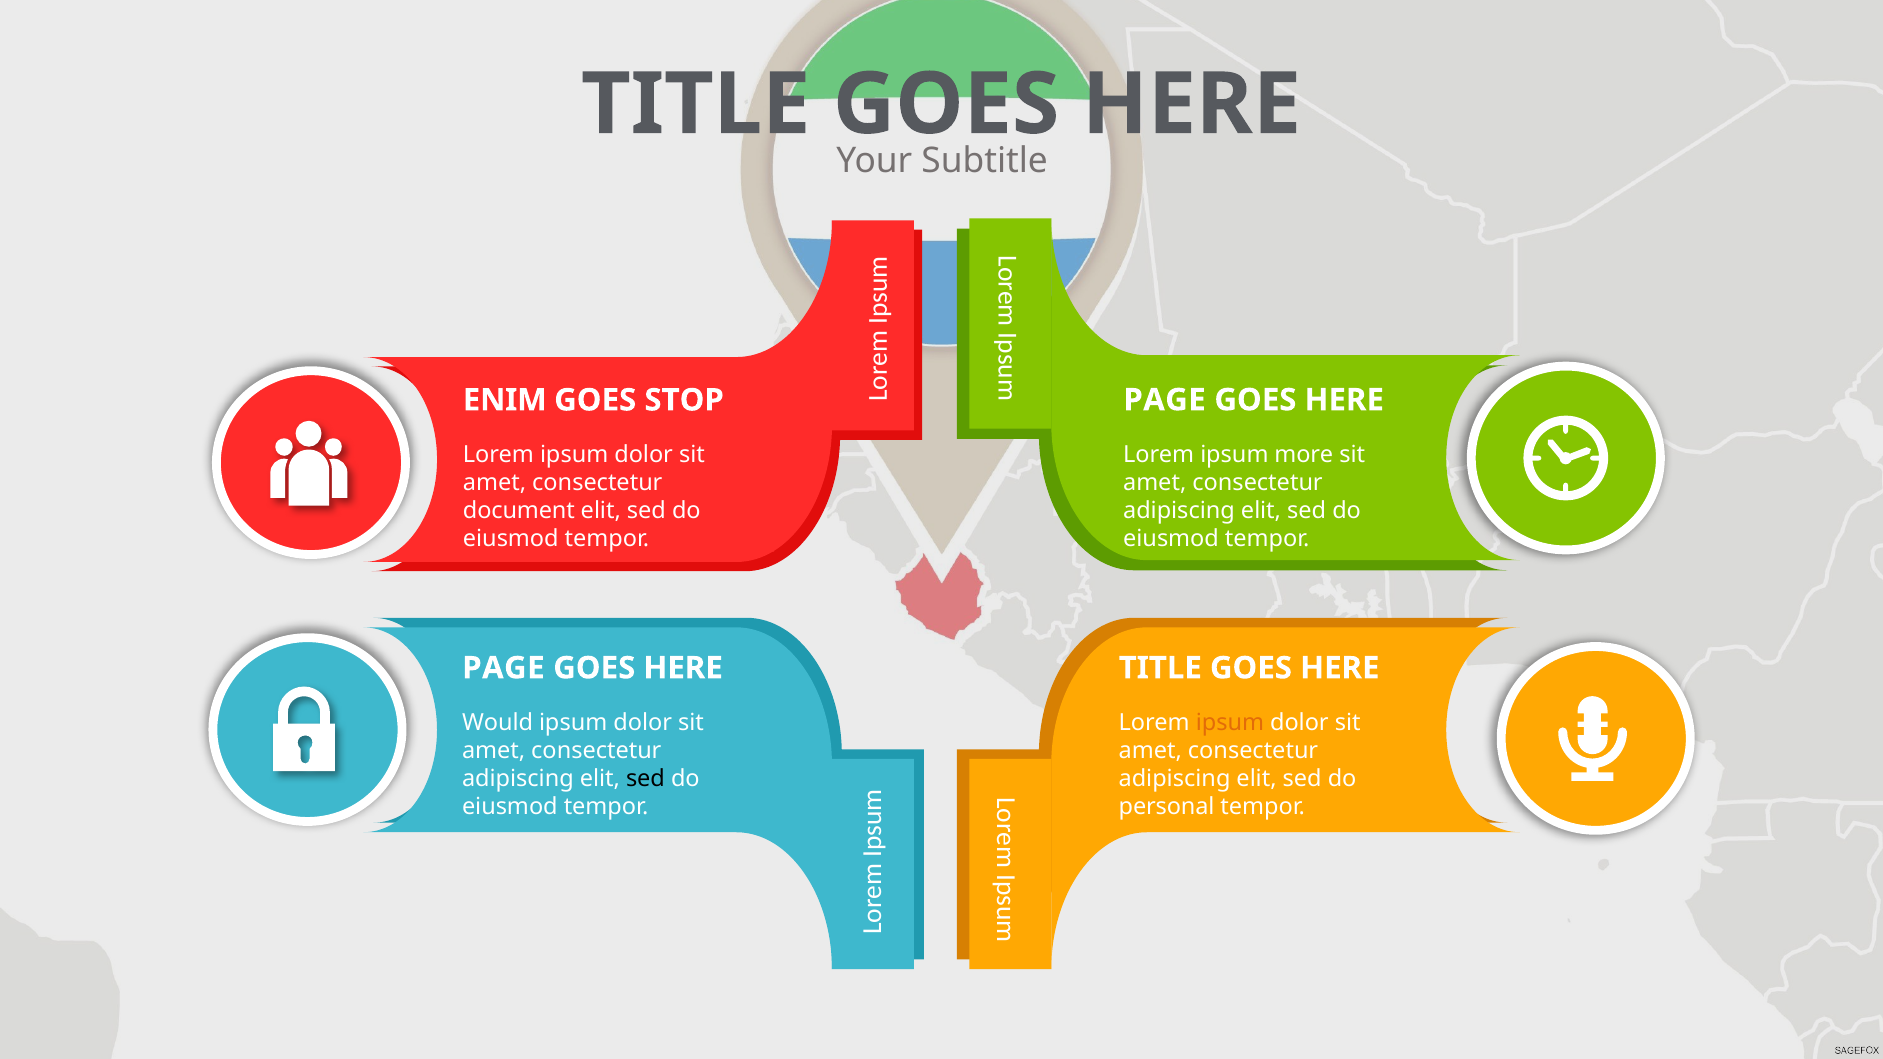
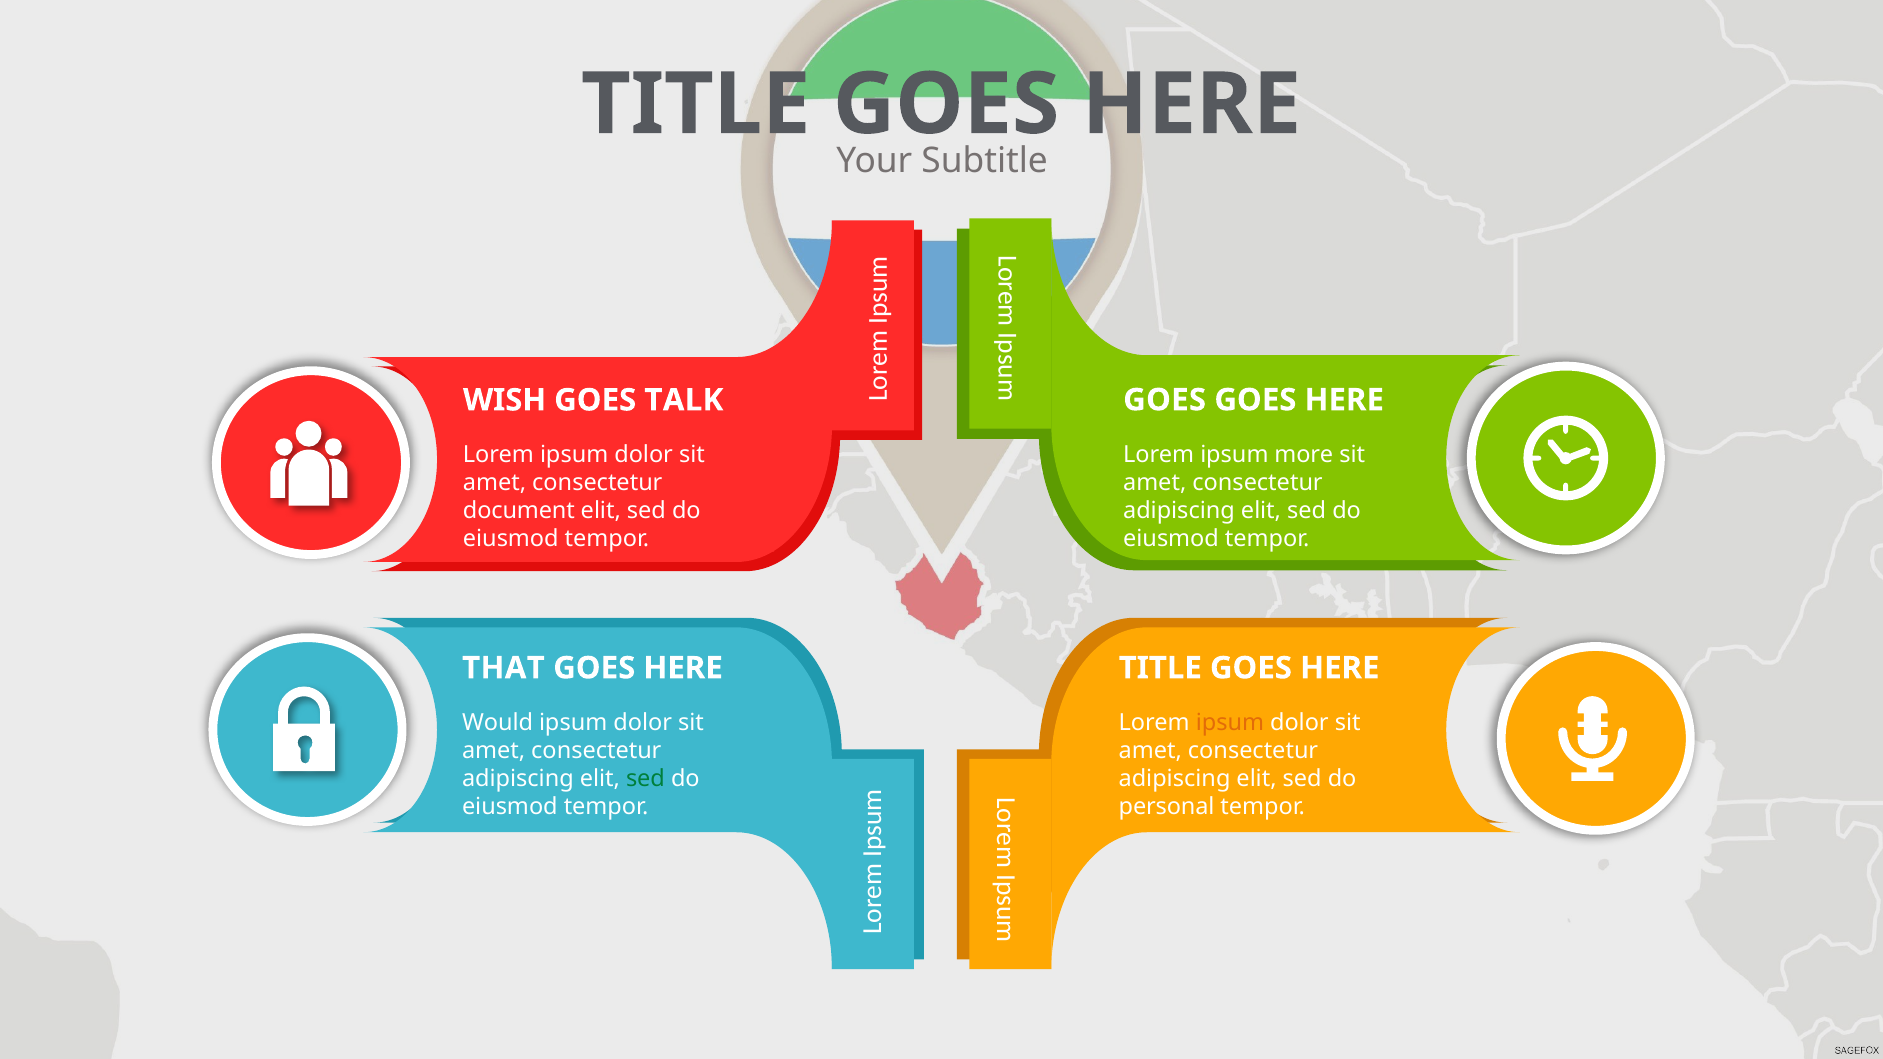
ENIM: ENIM -> WISH
STOP: STOP -> TALK
PAGE at (1165, 400): PAGE -> GOES
PAGE at (503, 668): PAGE -> THAT
sed at (645, 779) colour: black -> green
